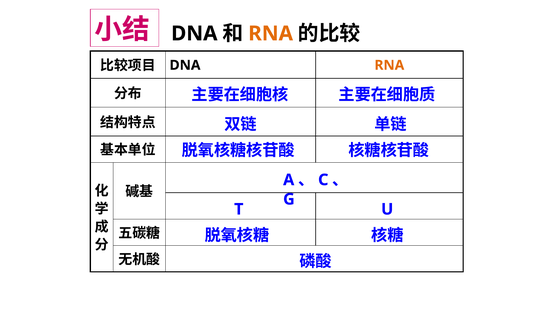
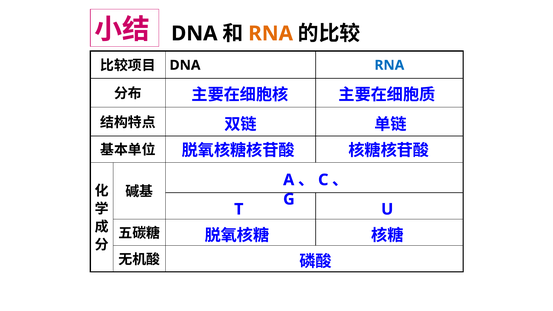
RNA at (389, 65) colour: orange -> blue
